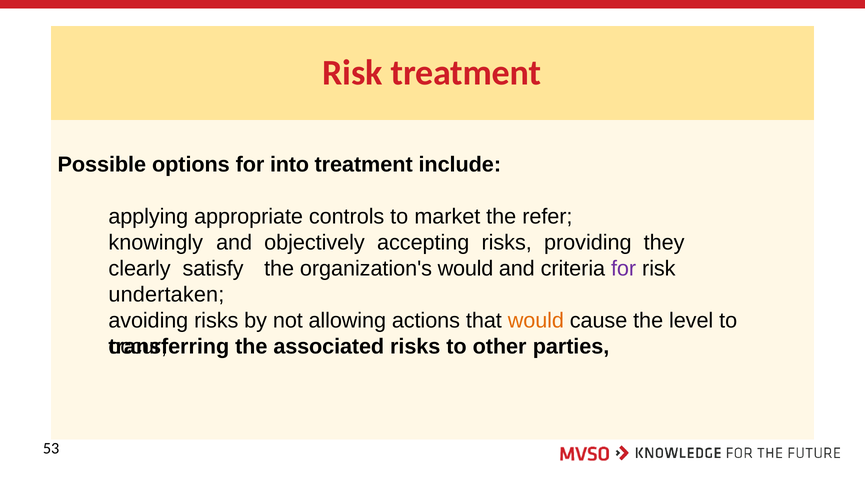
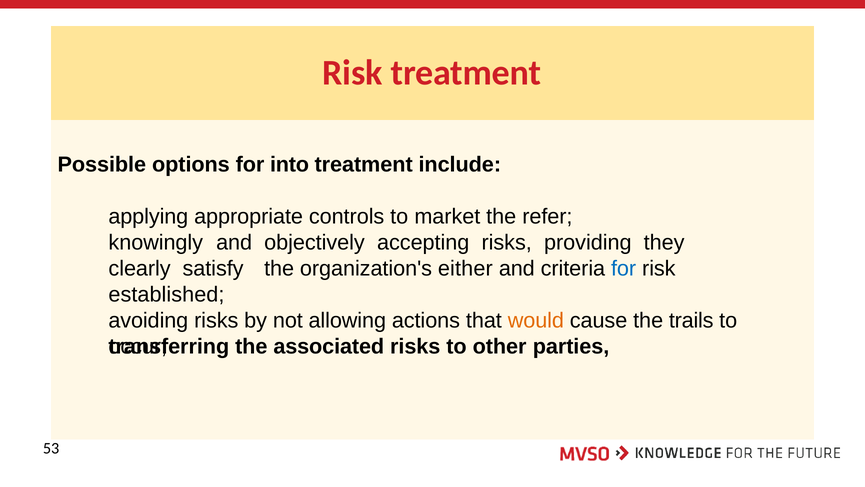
organization's would: would -> either
for at (624, 268) colour: purple -> blue
undertaken: undertaken -> established
level: level -> trails
